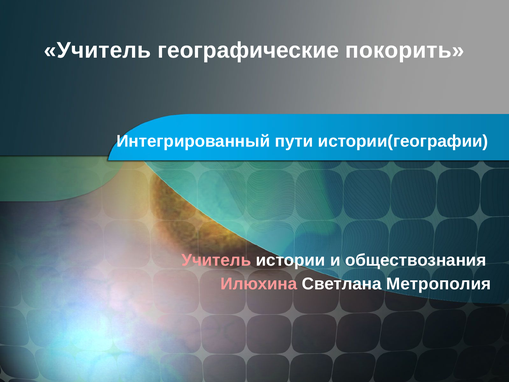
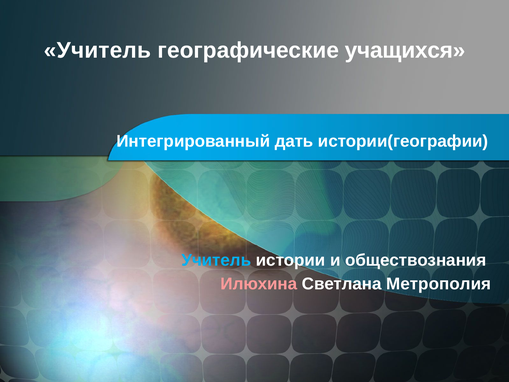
покорить: покорить -> учащихся
пути: пути -> дать
Учитель at (216, 260) colour: pink -> light blue
